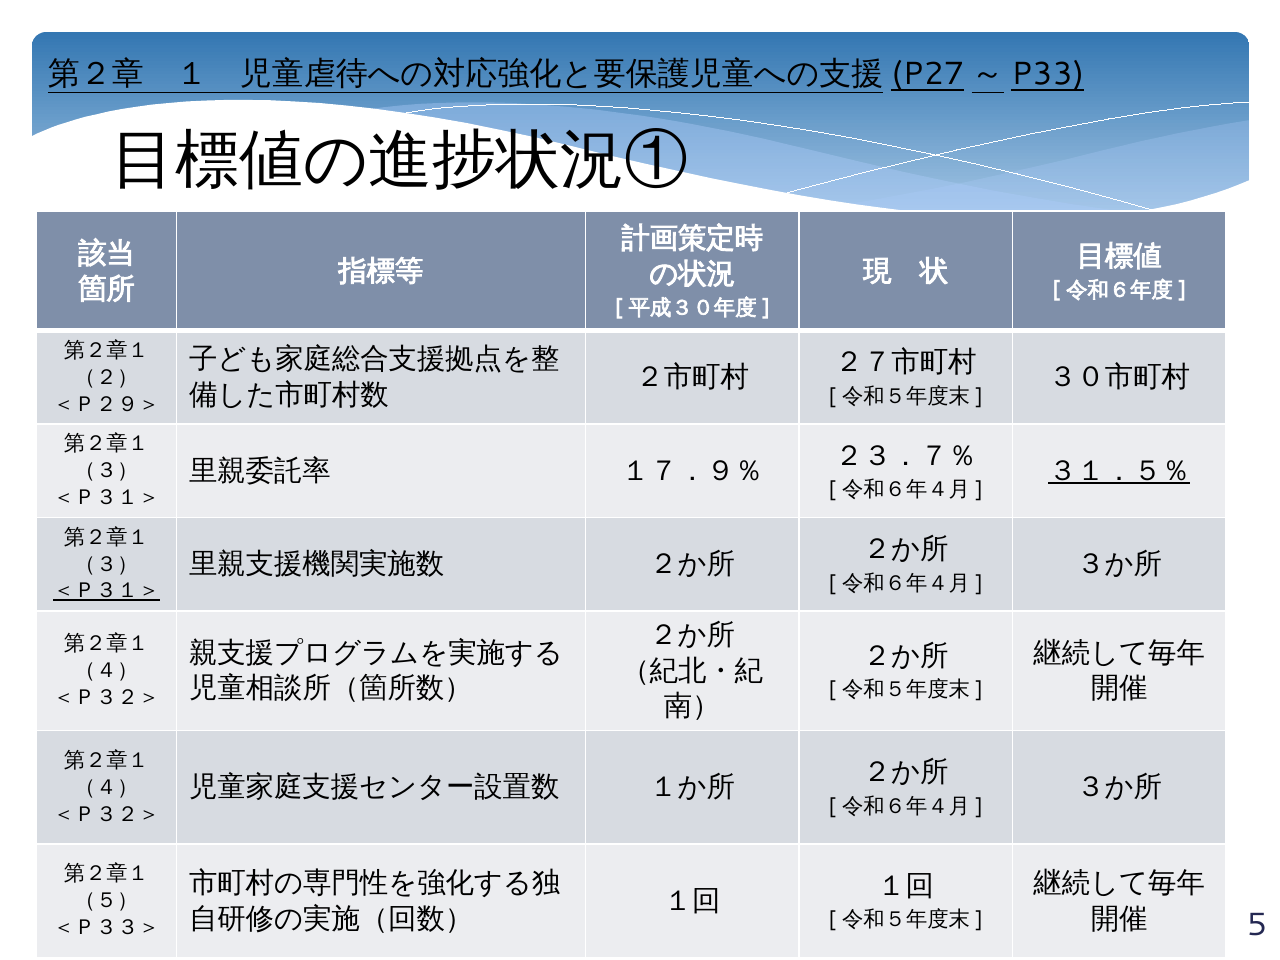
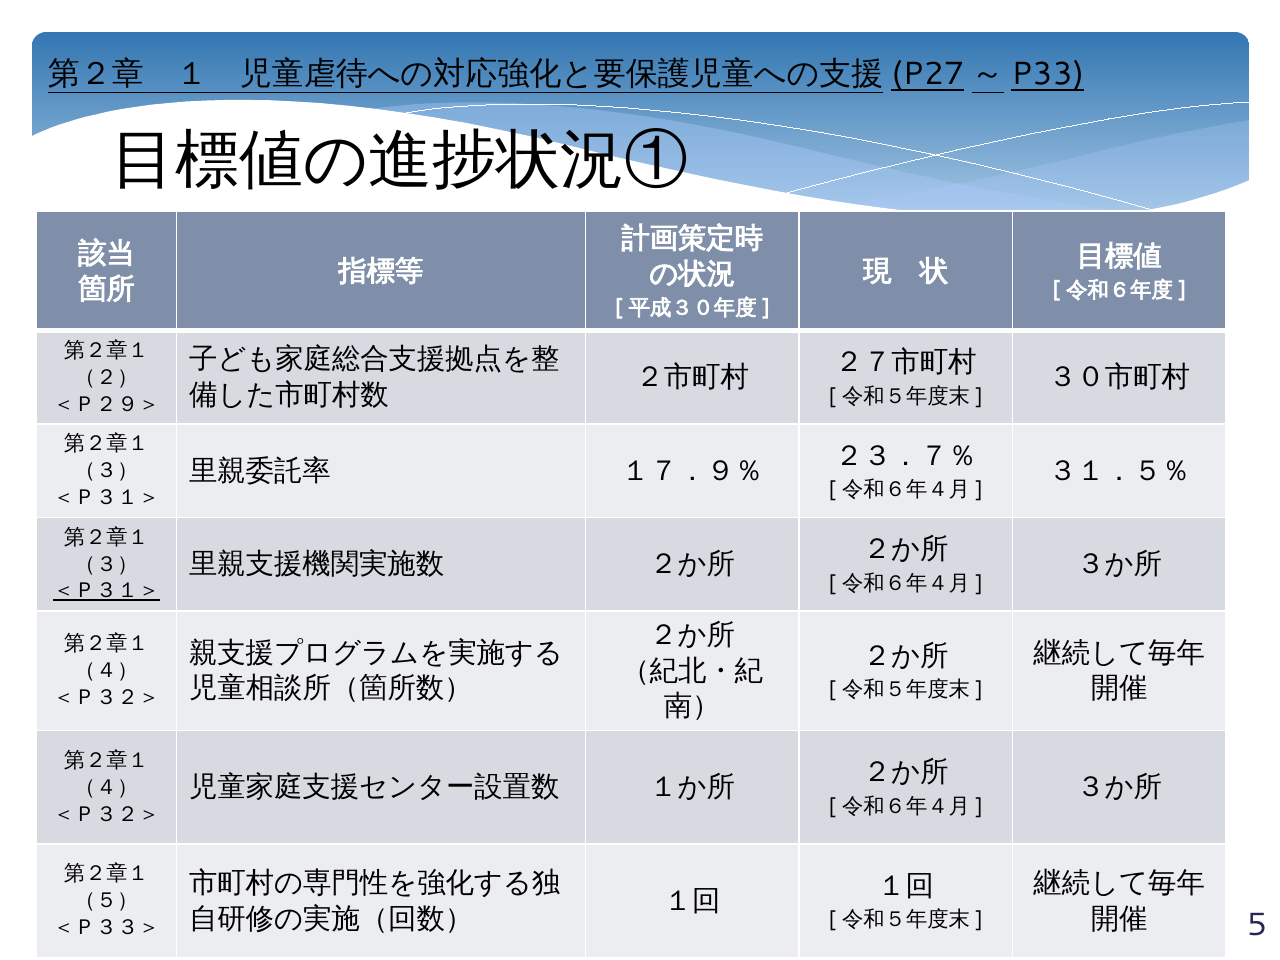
３１．５％ underline: present -> none
